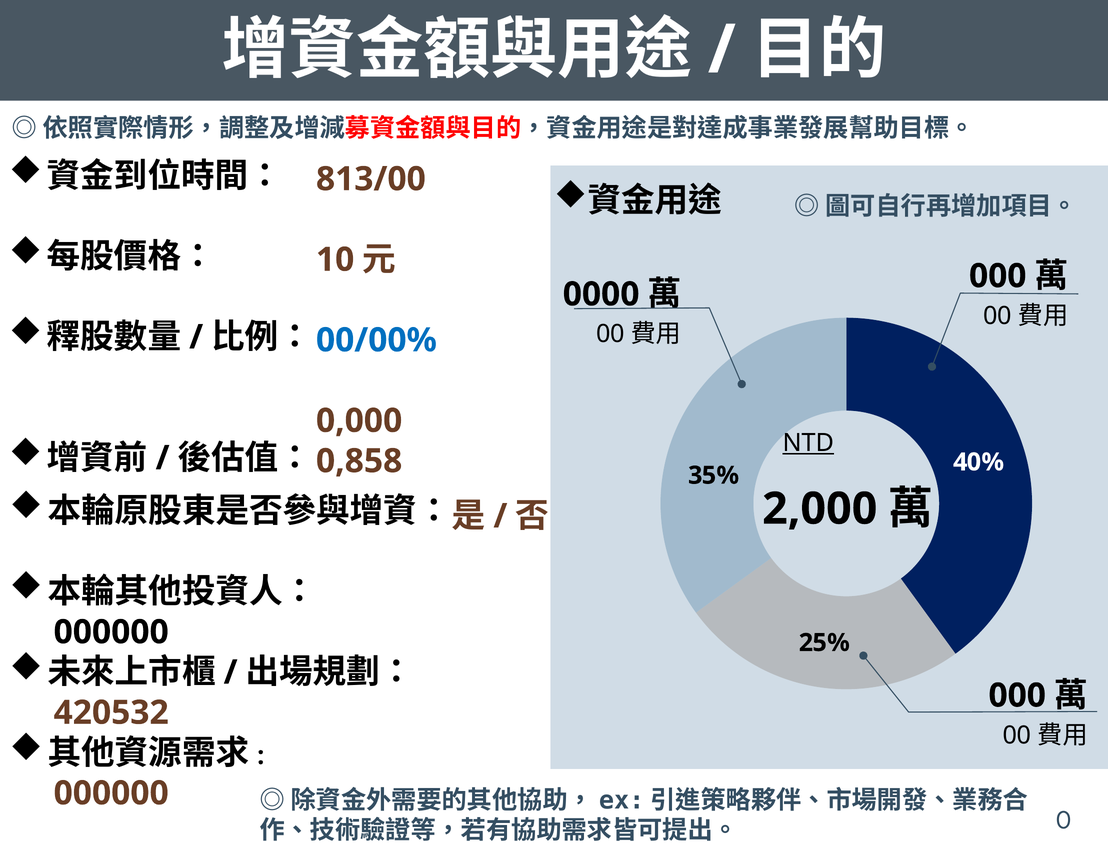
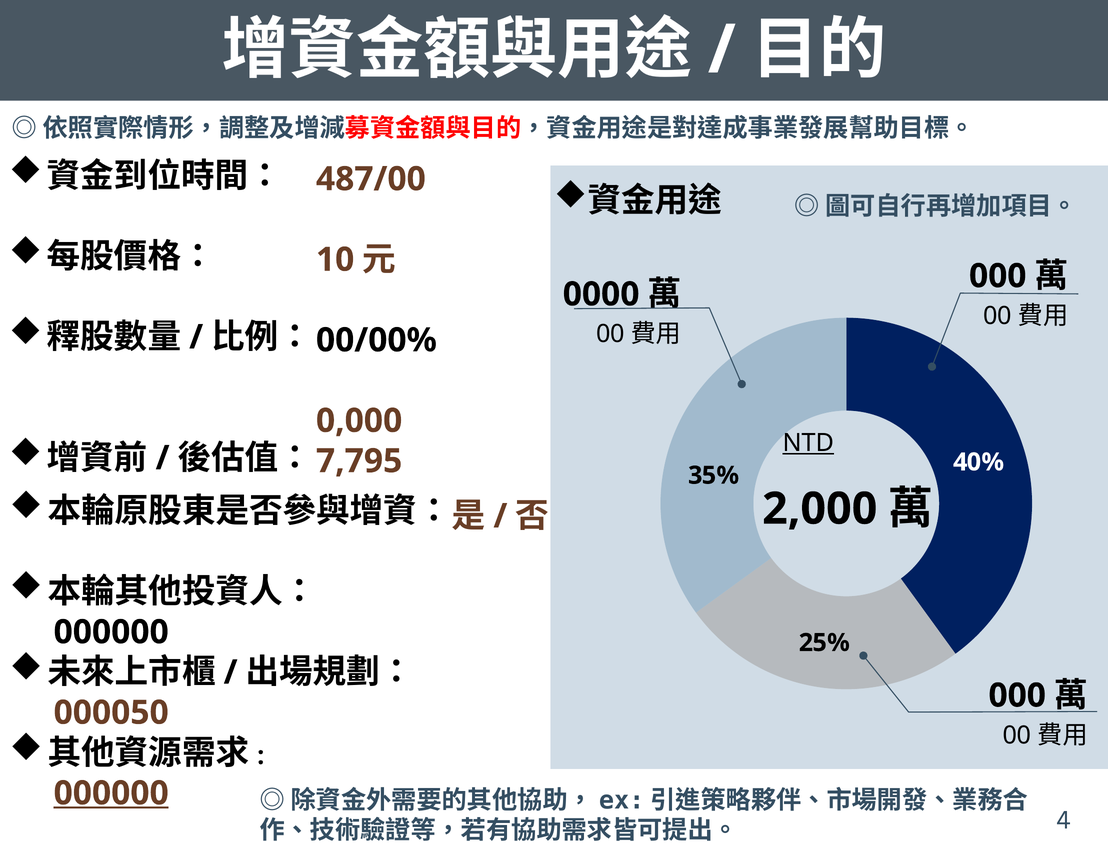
813/00: 813/00 -> 487/00
00/00% colour: blue -> black
0,858: 0,858 -> 7,795
420532: 420532 -> 000050
000000 at (111, 793) underline: none -> present
0: 0 -> 4
